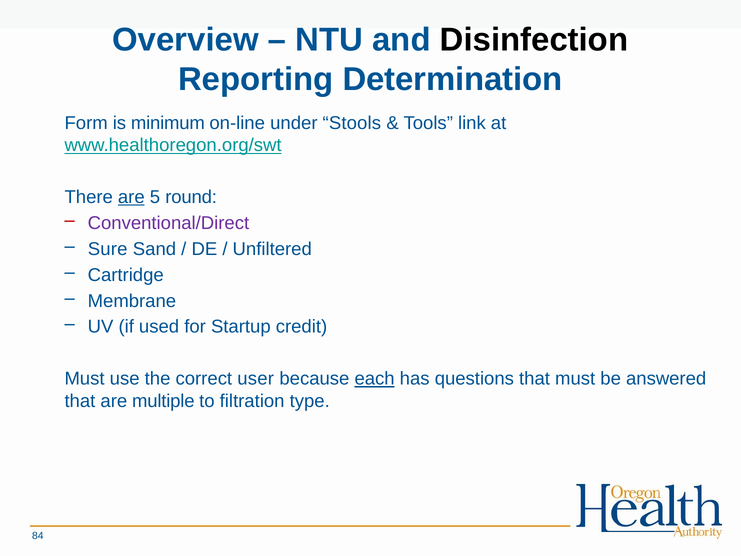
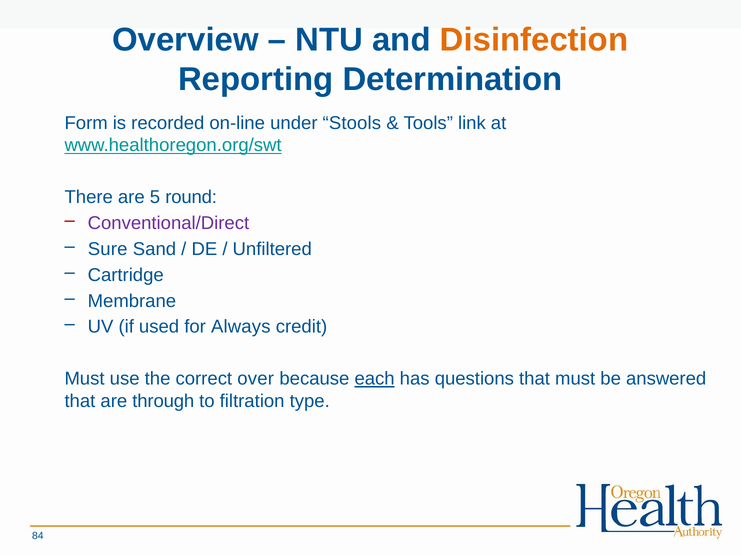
Disinfection colour: black -> orange
minimum: minimum -> recorded
are at (131, 197) underline: present -> none
Startup: Startup -> Always
user: user -> over
multiple: multiple -> through
